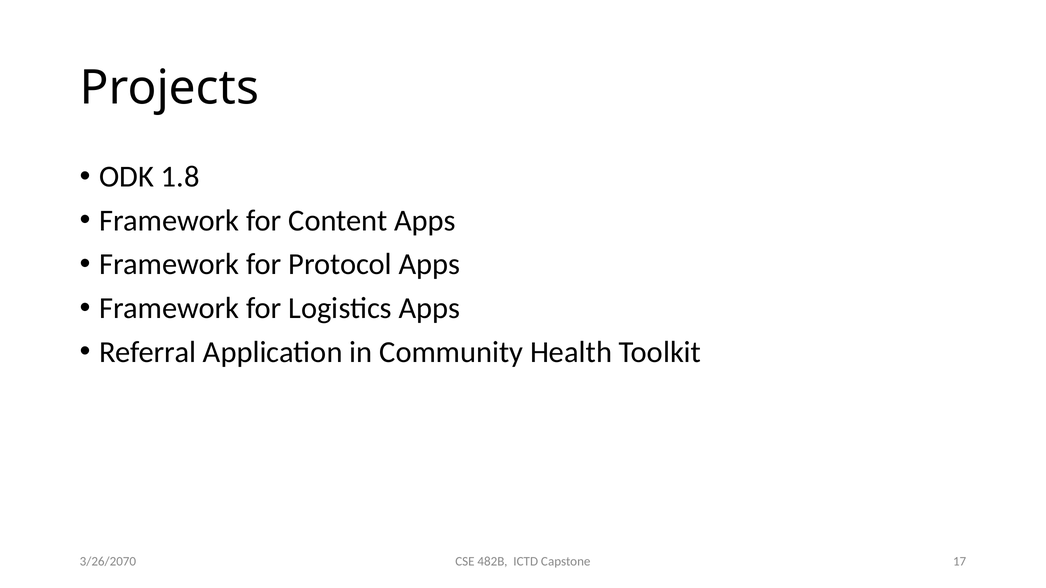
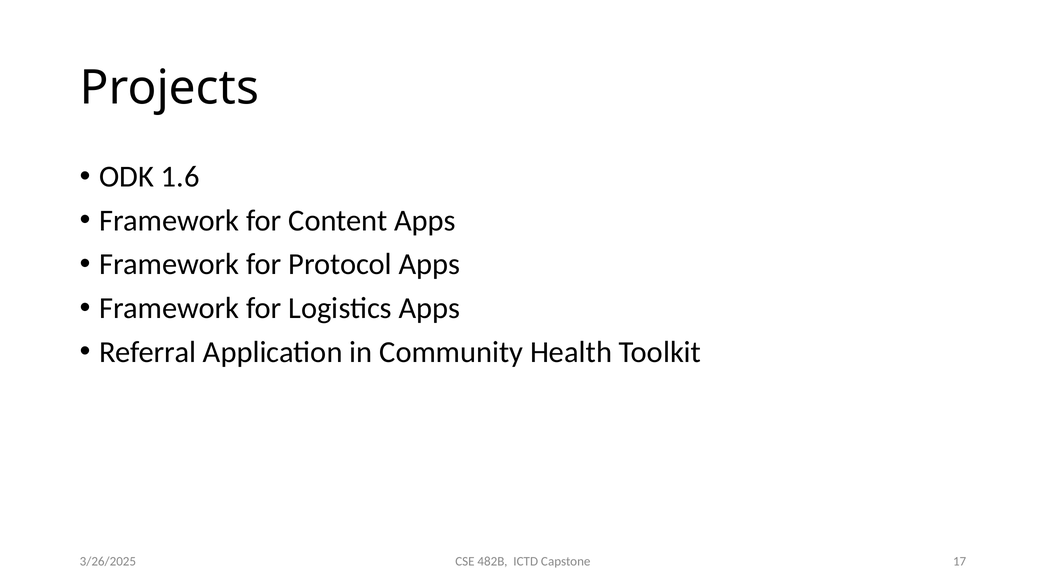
1.8: 1.8 -> 1.6
3/26/2070: 3/26/2070 -> 3/26/2025
